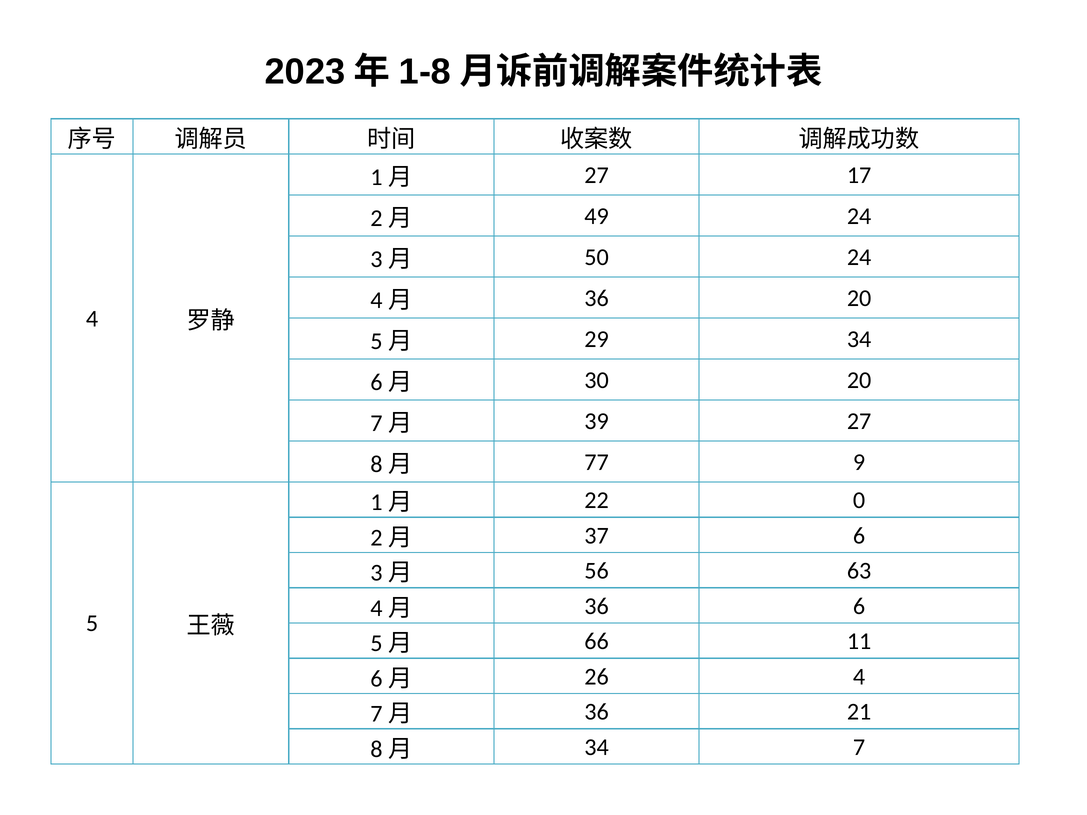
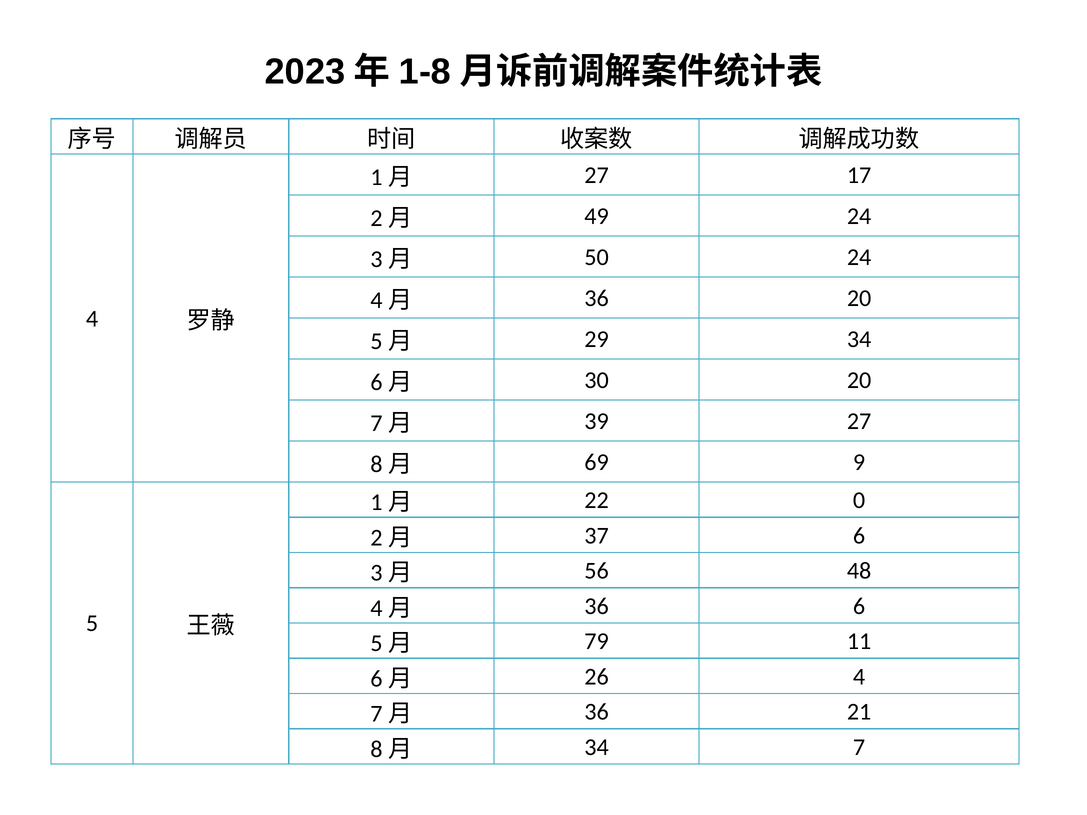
77: 77 -> 69
63: 63 -> 48
66: 66 -> 79
